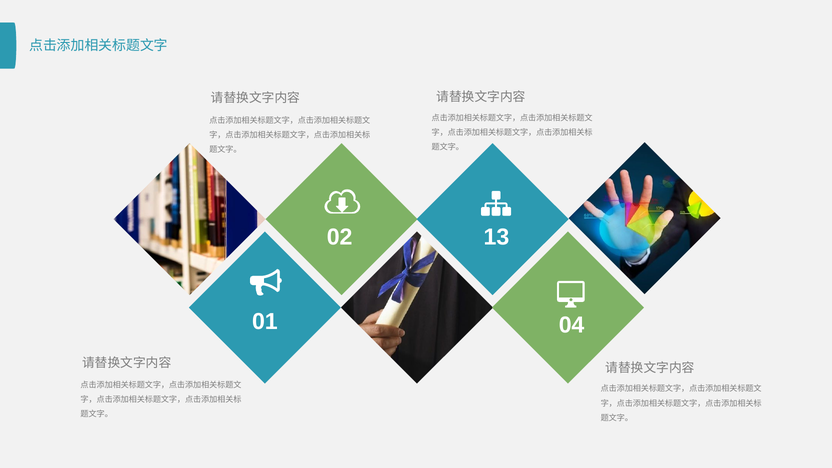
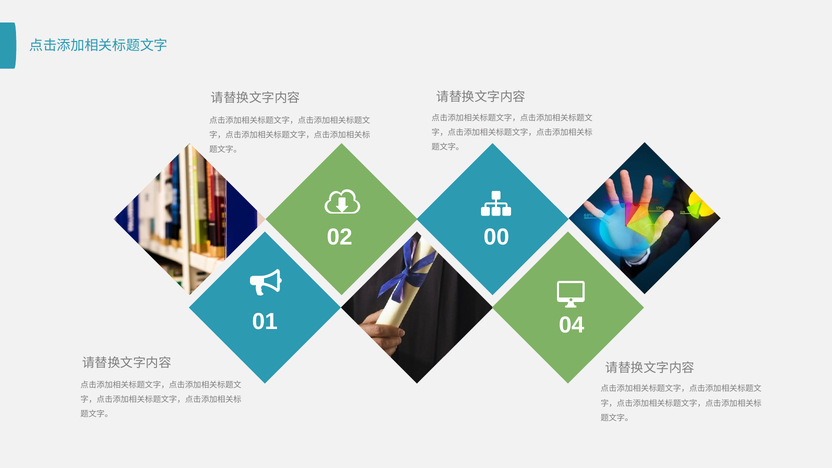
13: 13 -> 00
